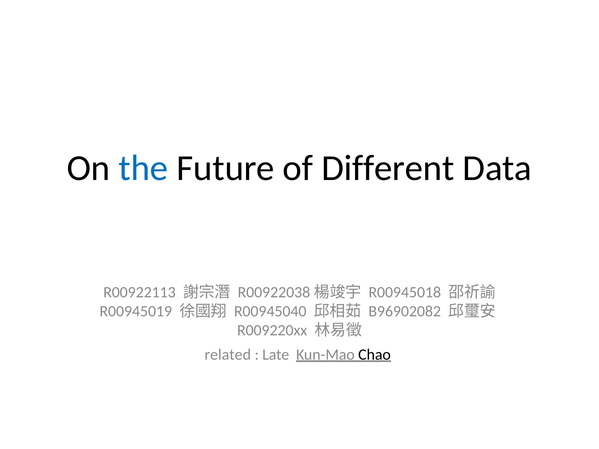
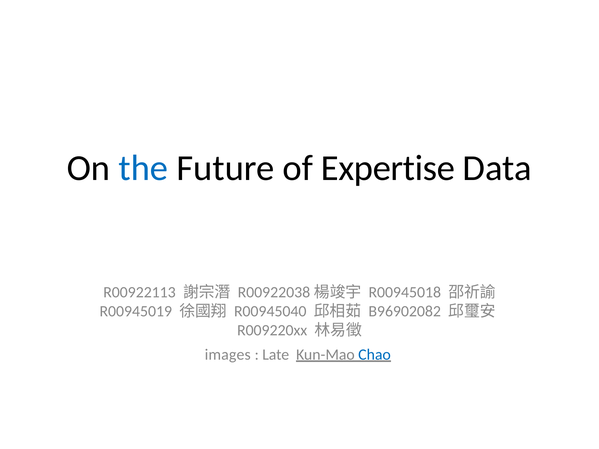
Different: Different -> Expertise
related: related -> images
Chao colour: black -> blue
